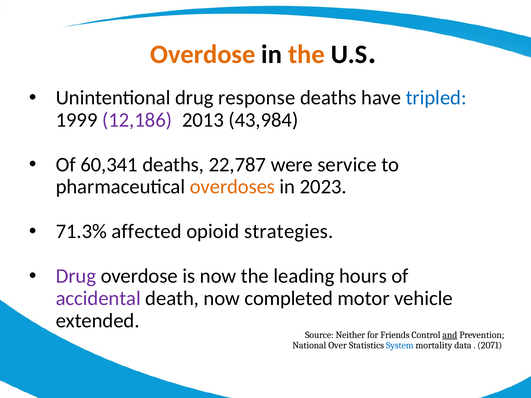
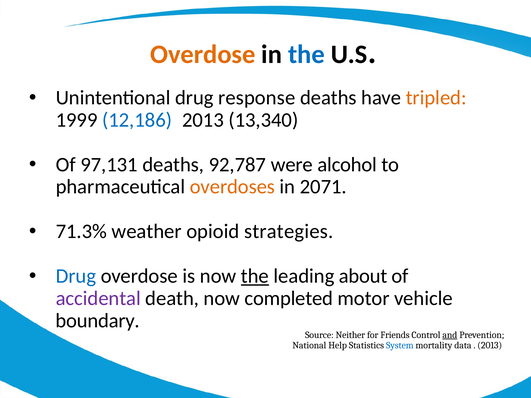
the at (306, 55) colour: orange -> blue
tripled colour: blue -> orange
12,186 colour: purple -> blue
43,984: 43,984 -> 13,340
60,341: 60,341 -> 97,131
22,787: 22,787 -> 92,787
service: service -> alcohol
2023: 2023 -> 2071
affected: affected -> weather
Drug at (76, 276) colour: purple -> blue
the at (255, 276) underline: none -> present
hours: hours -> about
extended: extended -> boundary
Over: Over -> Help
2071 at (490, 346): 2071 -> 2013
